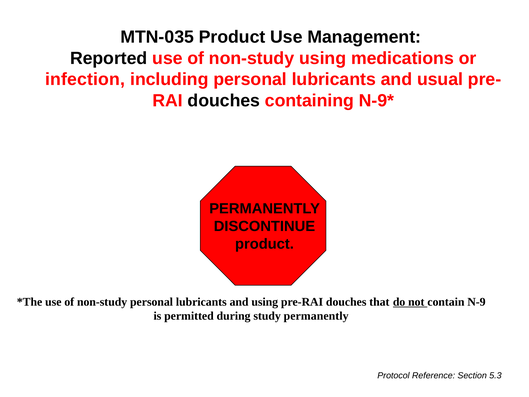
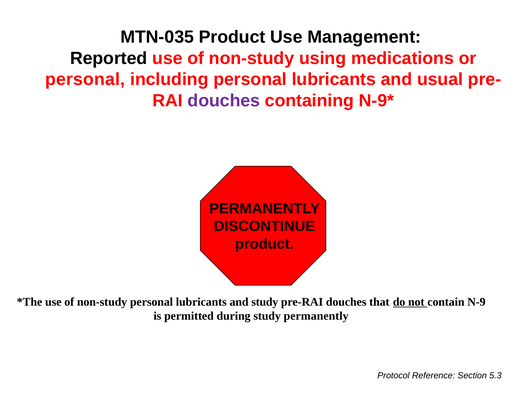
infection at (85, 79): infection -> personal
douches at (224, 101) colour: black -> purple
and using: using -> study
